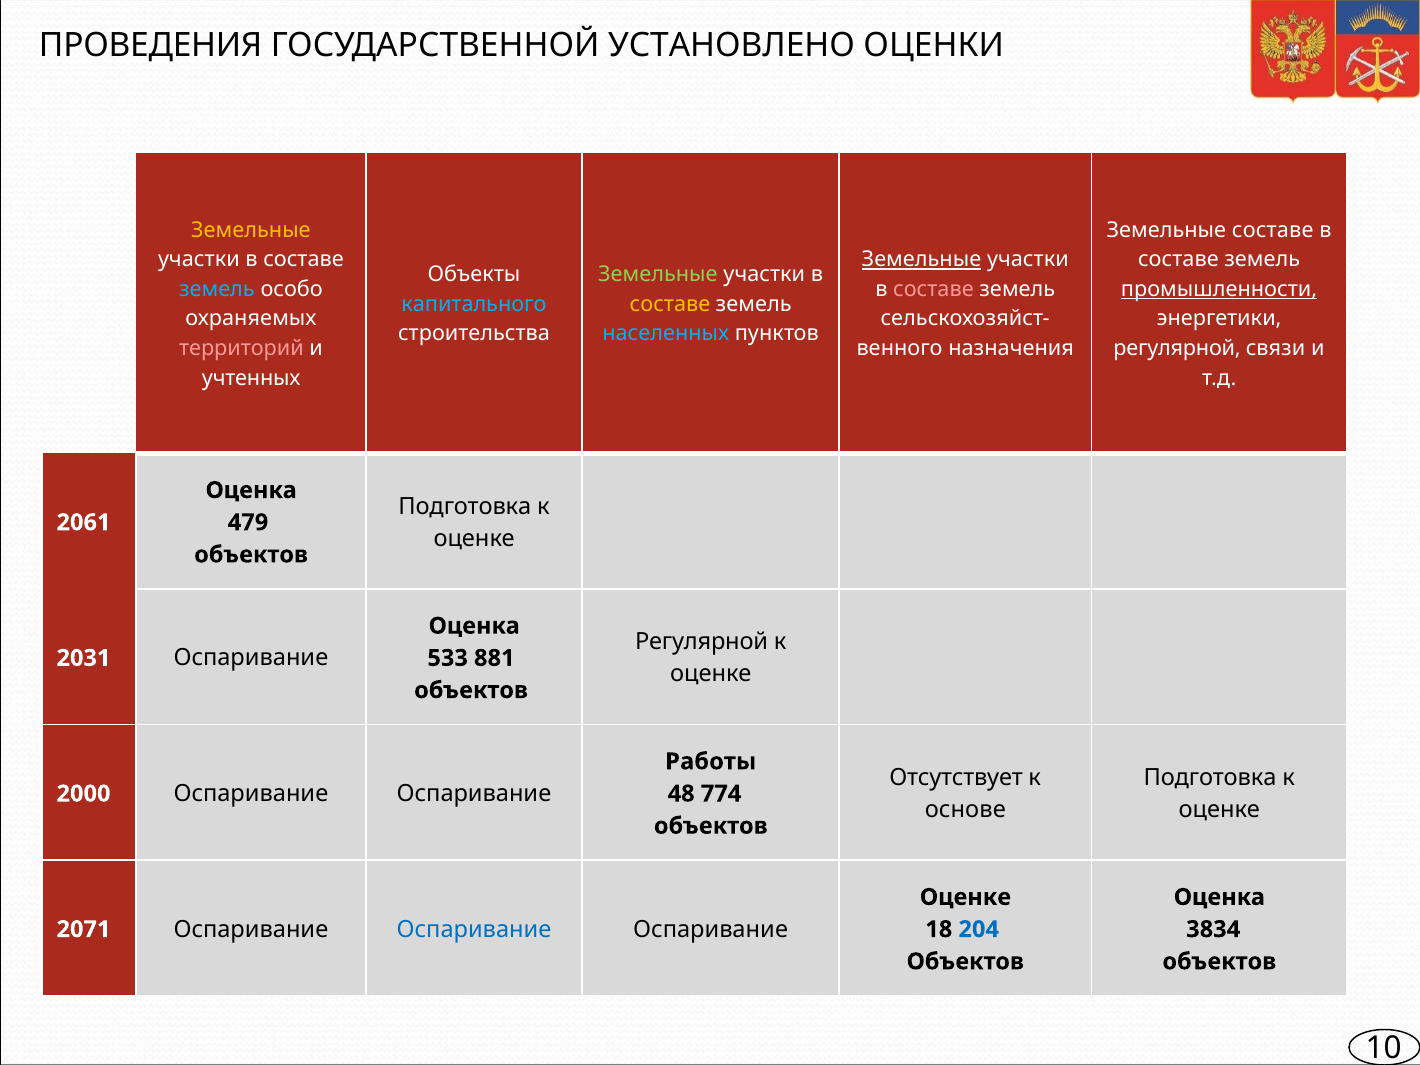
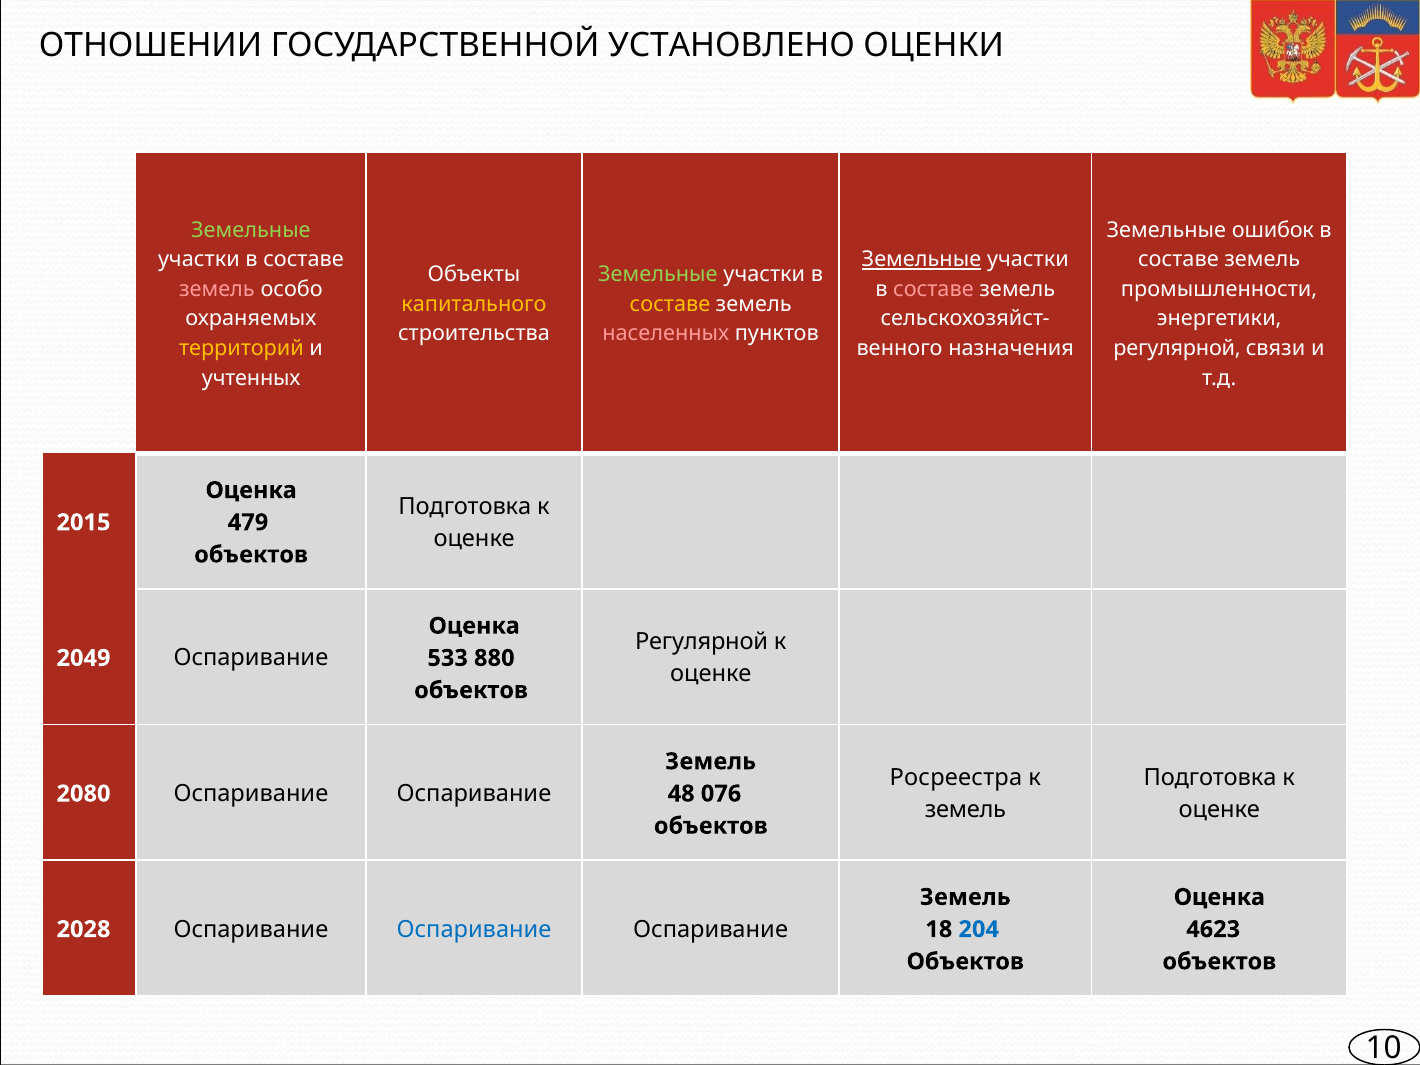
ПРОВЕДЕНИЯ: ПРОВЕДЕНИЯ -> ОТНОШЕНИИ
Земельные at (251, 230) colour: yellow -> light green
Земельные составе: составе -> ошибок
земель at (217, 289) colour: light blue -> pink
промышленности underline: present -> none
капитального colour: light blue -> yellow
населенных colour: light blue -> pink
территорий colour: pink -> yellow
2061: 2061 -> 2015
2031: 2031 -> 2049
881: 881 -> 880
Работы at (711, 762): Работы -> Земель
Отсутствует: Отсутствует -> Росреестра
2000: 2000 -> 2080
774: 774 -> 076
основе at (965, 810): основе -> земель
Оценке at (965, 897): Оценке -> Земель
2071: 2071 -> 2028
3834: 3834 -> 4623
